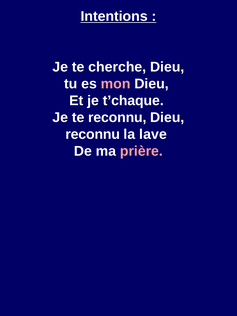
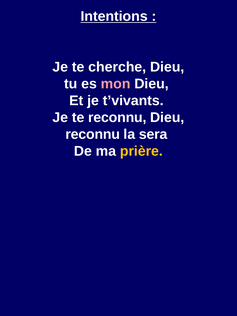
t’chaque: t’chaque -> t’vivants
lave: lave -> sera
prière colour: pink -> yellow
